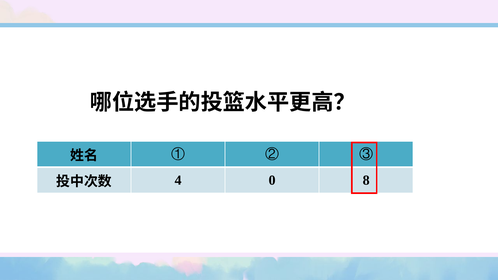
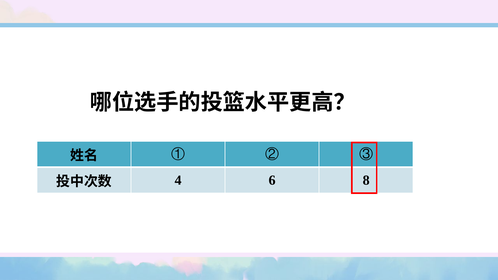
0: 0 -> 6
